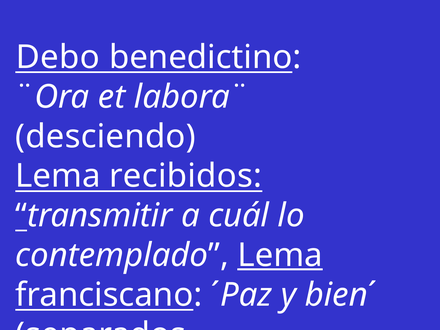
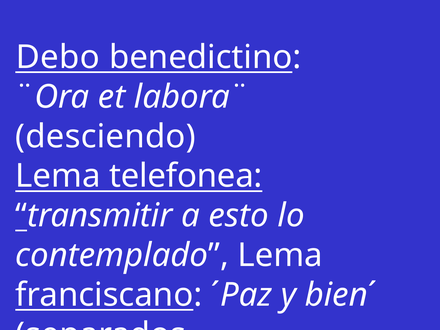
recibidos: recibidos -> telefonea
cuál: cuál -> esto
Lema at (280, 255) underline: present -> none
